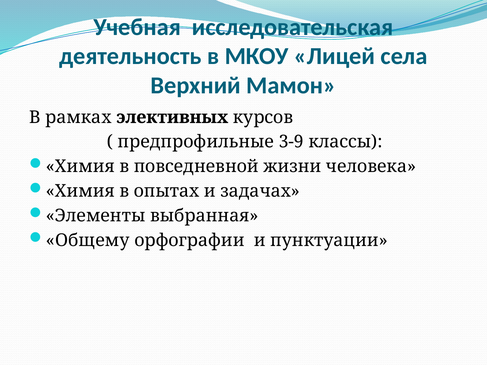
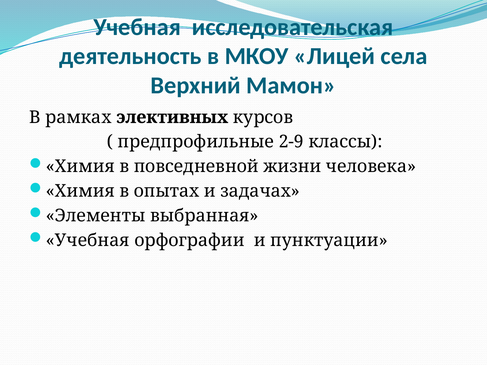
3-9: 3-9 -> 2-9
Общему at (88, 241): Общему -> Учебная
